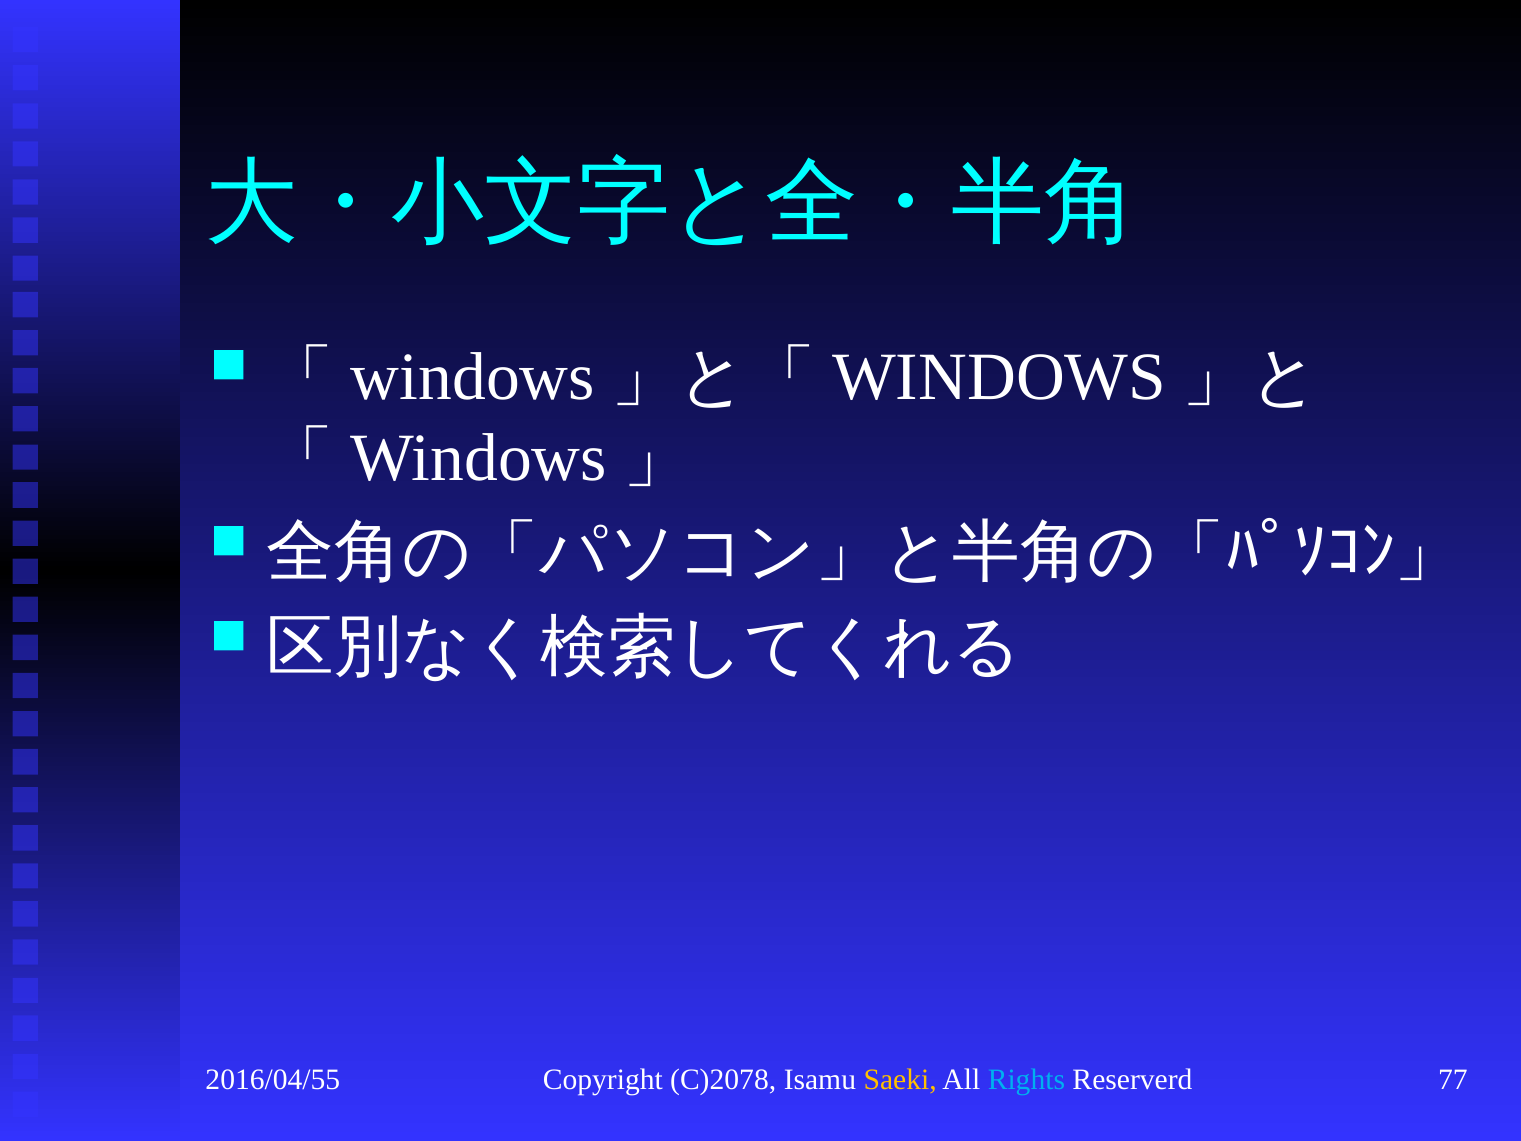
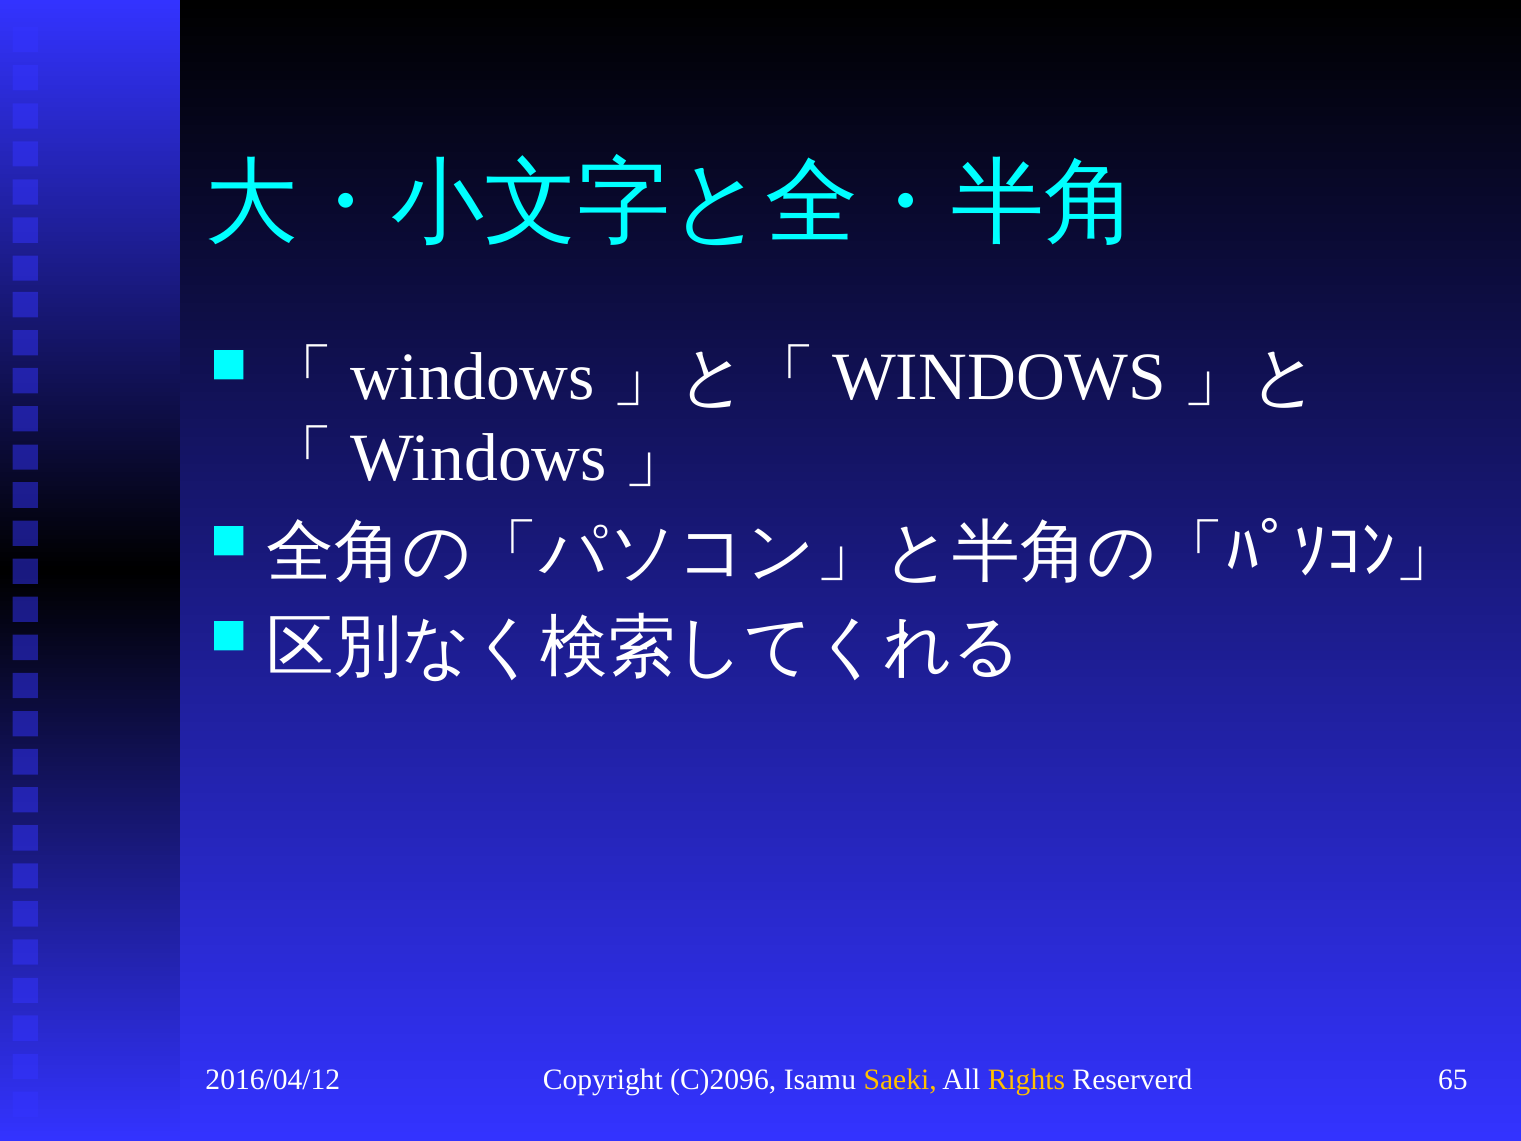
2016/04/55: 2016/04/55 -> 2016/04/12
C)2078: C)2078 -> C)2096
Rights colour: light blue -> yellow
77: 77 -> 65
